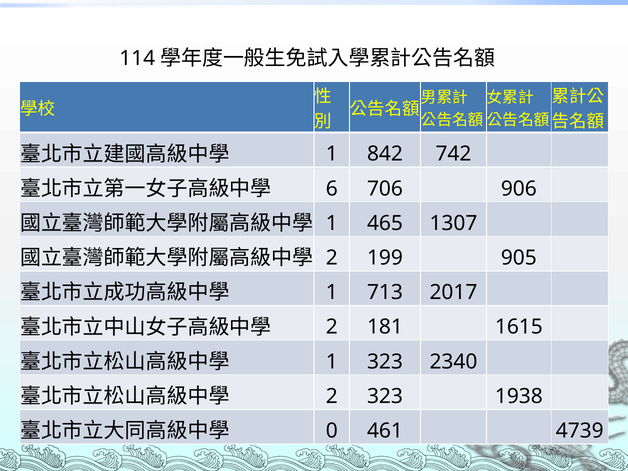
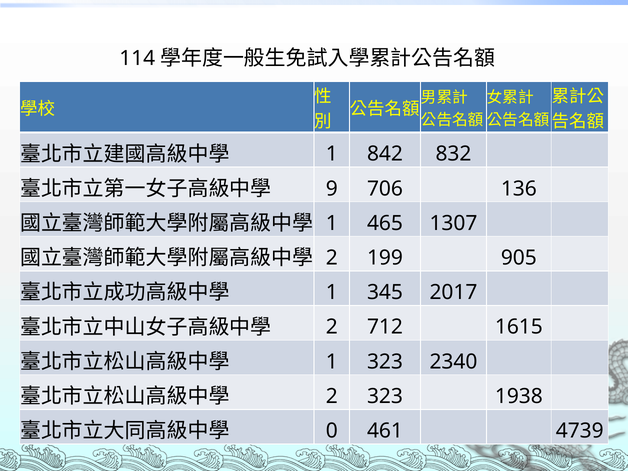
742: 742 -> 832
6: 6 -> 9
906: 906 -> 136
713: 713 -> 345
181: 181 -> 712
